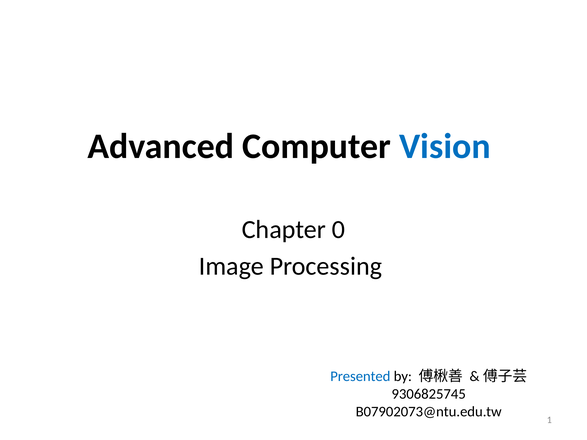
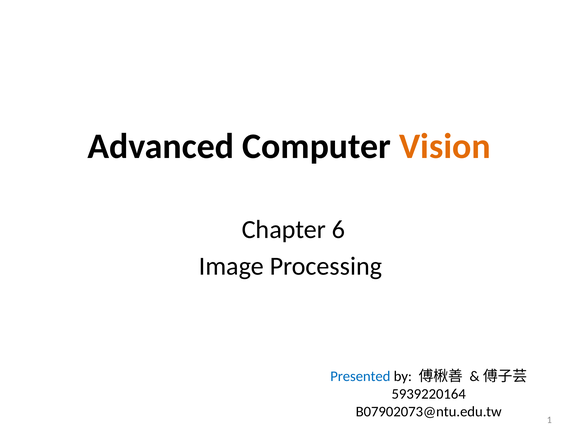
Vision colour: blue -> orange
0: 0 -> 6
9306825745: 9306825745 -> 5939220164
